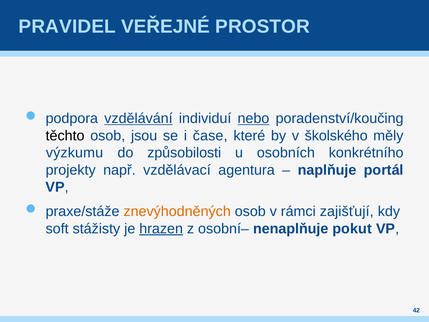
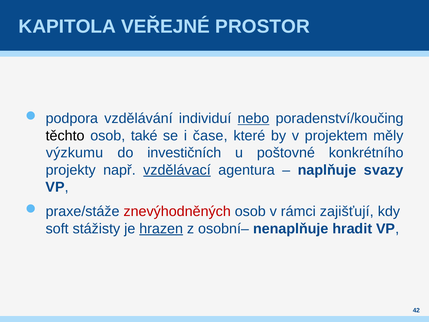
PRAVIDEL: PRAVIDEL -> KAPITOLA
vzdělávání underline: present -> none
jsou: jsou -> také
školského: školského -> projektem
způsobilosti: způsobilosti -> investičních
osobních: osobních -> poštovné
vzdělávací underline: none -> present
portál: portál -> svazy
znevýhodněných colour: orange -> red
pokut: pokut -> hradit
